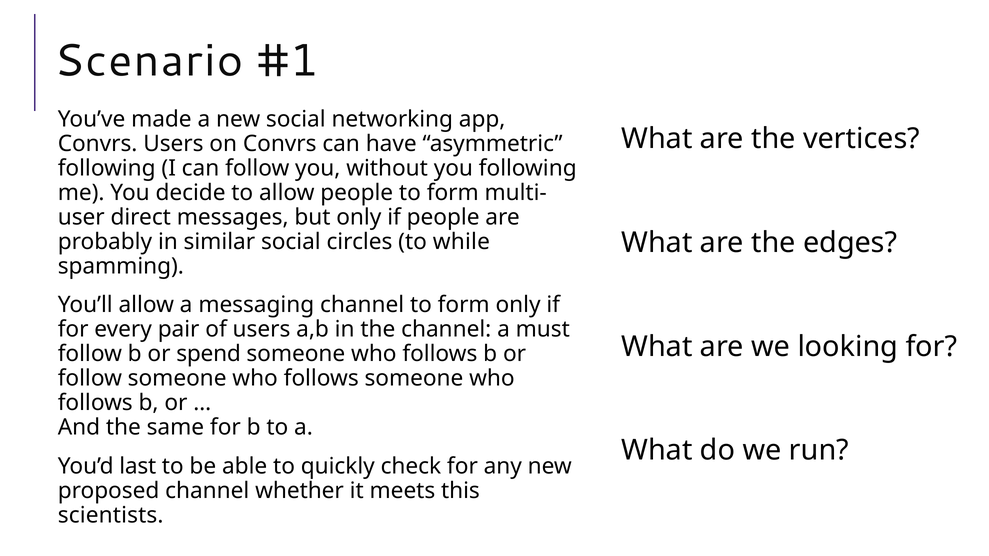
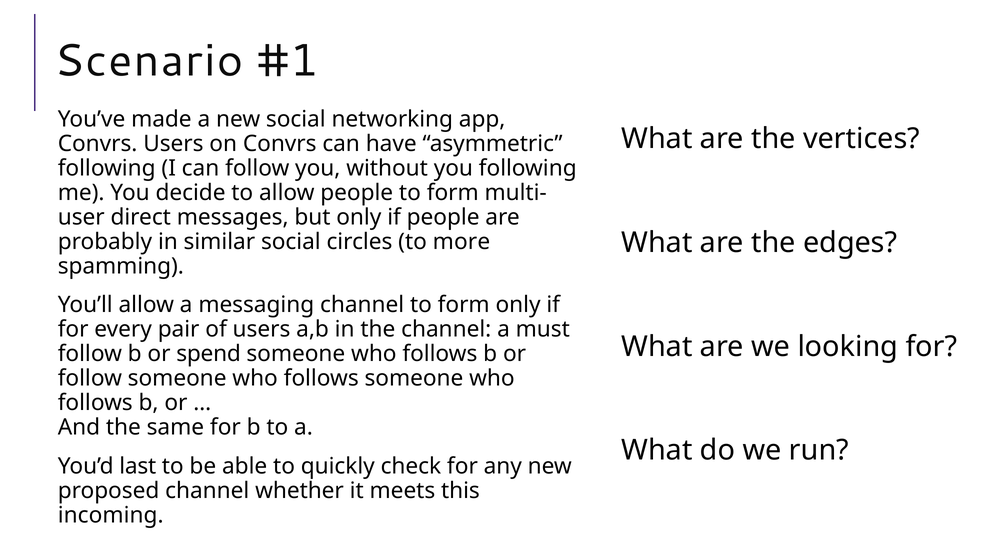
while: while -> more
scientists: scientists -> incoming
